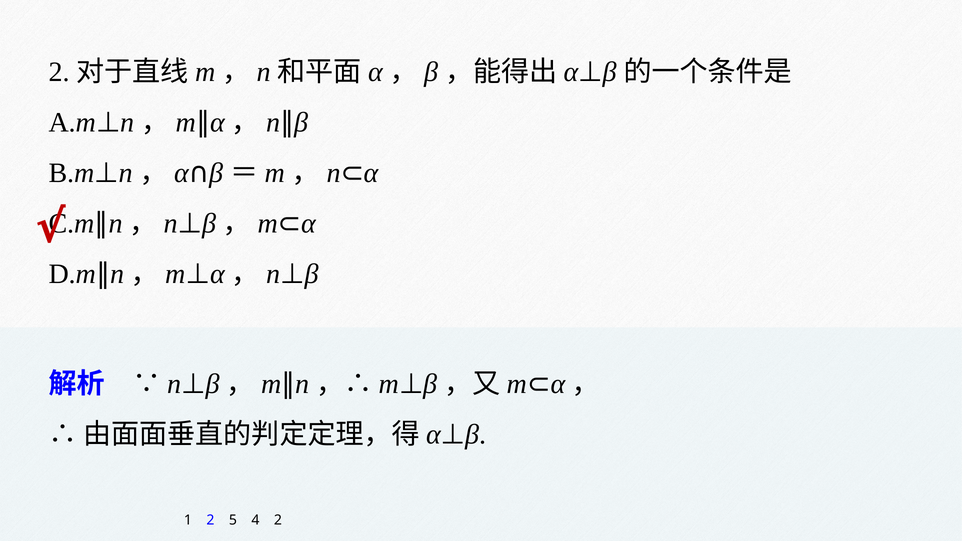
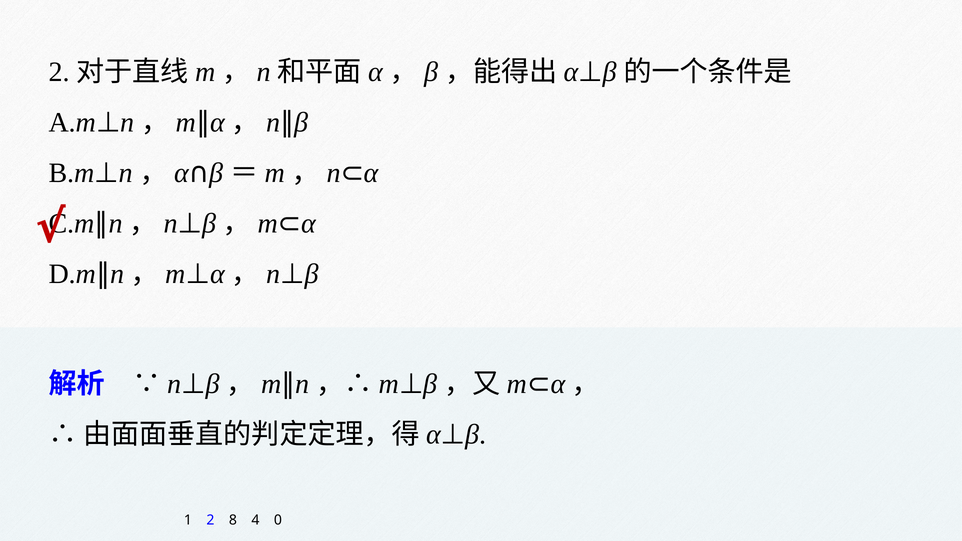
5: 5 -> 8
4 2: 2 -> 0
